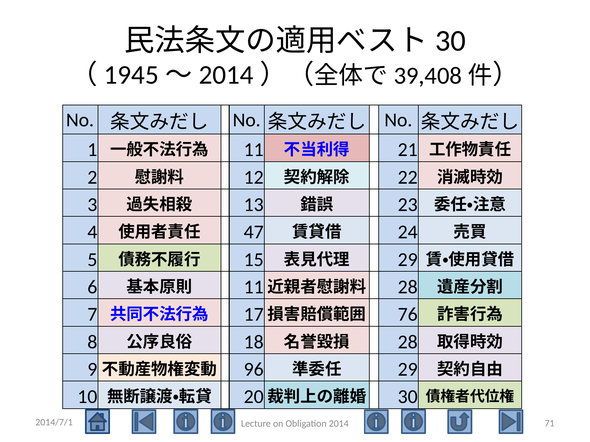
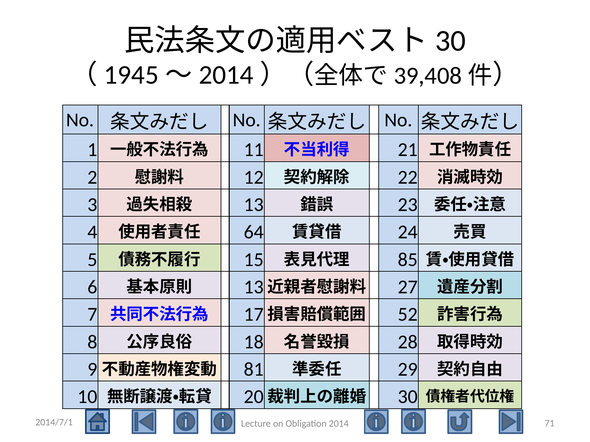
47: 47 -> 64
29 at (408, 260): 29 -> 85
11 at (254, 287): 11 -> 13
28 at (408, 287): 28 -> 27
76: 76 -> 52
96: 96 -> 81
